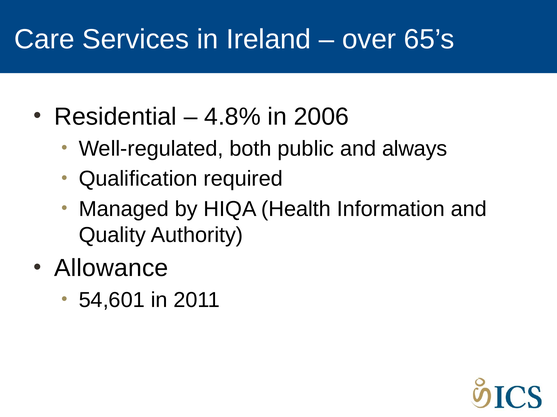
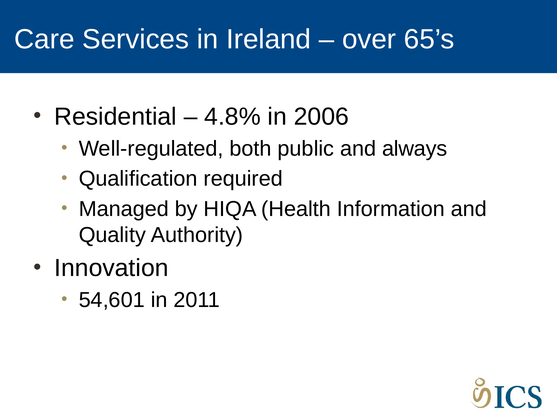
Allowance: Allowance -> Innovation
